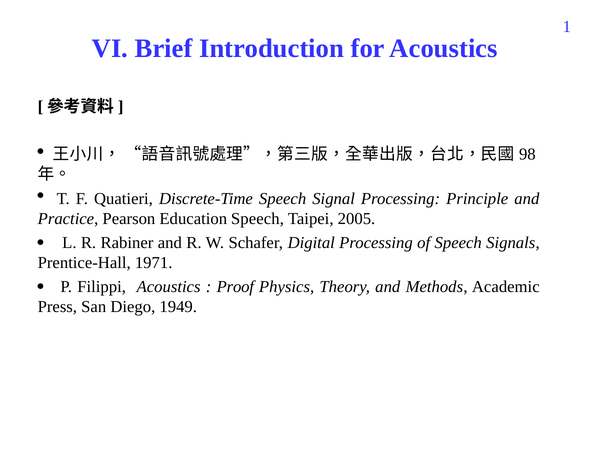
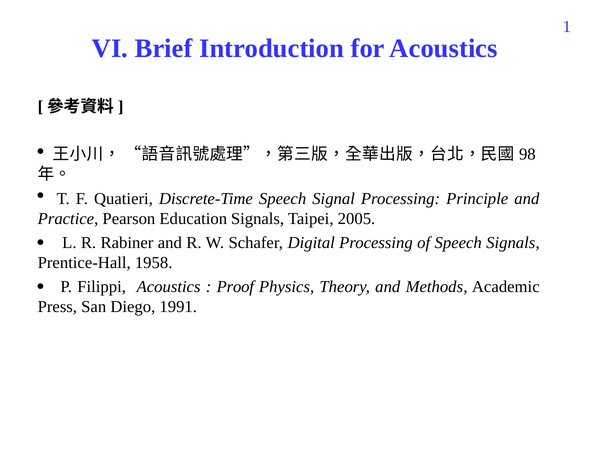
Education Speech: Speech -> Signals
1971: 1971 -> 1958
1949: 1949 -> 1991
